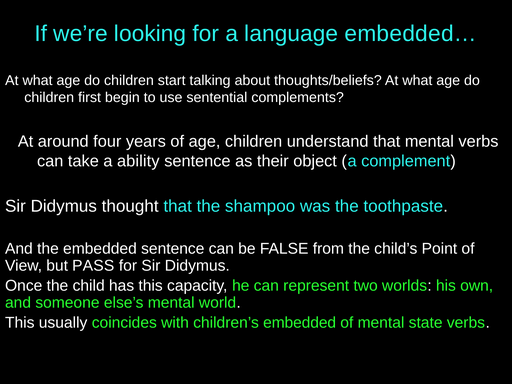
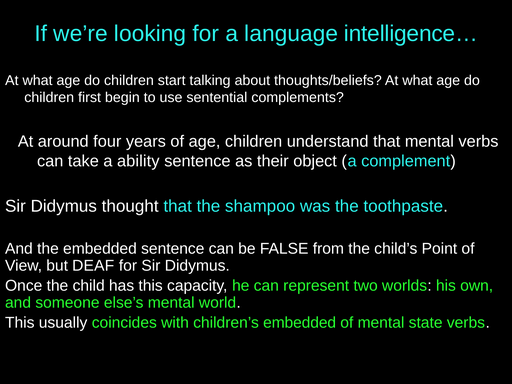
embedded…: embedded… -> intelligence…
PASS: PASS -> DEAF
